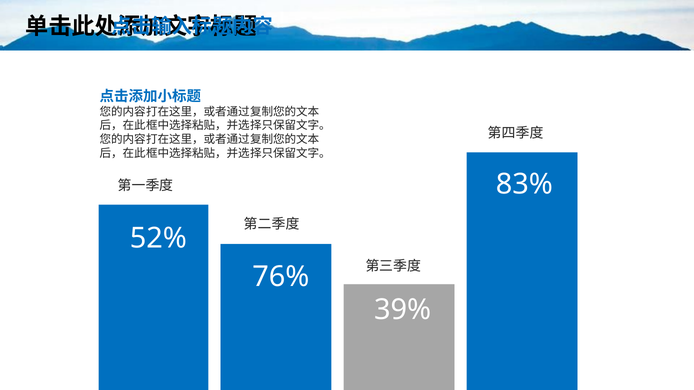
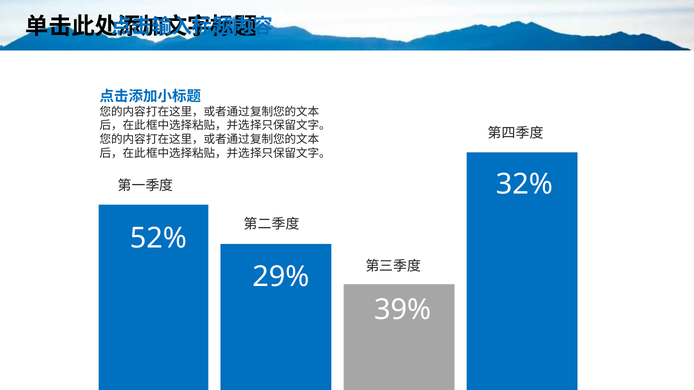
83%: 83% -> 32%
76%: 76% -> 29%
